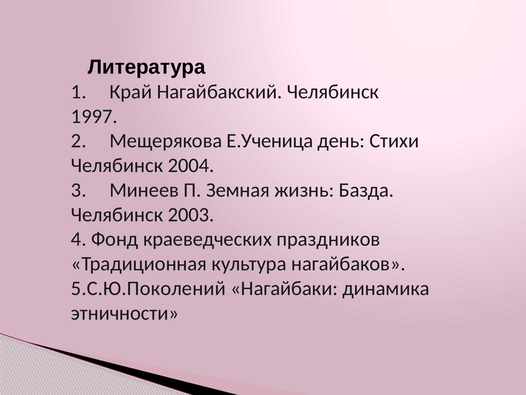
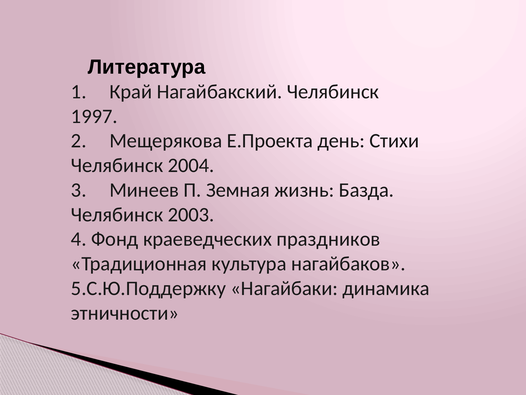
Е.Ученица: Е.Ученица -> Е.Проекта
5.С.Ю.Поколений: 5.С.Ю.Поколений -> 5.С.Ю.Поддержку
